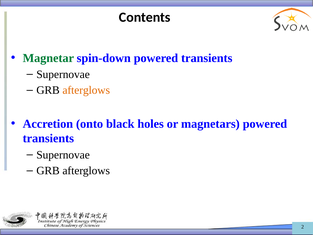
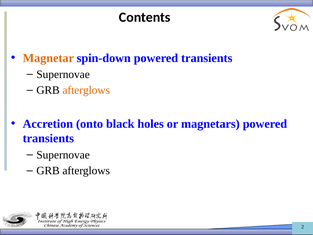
Magnetar colour: green -> orange
